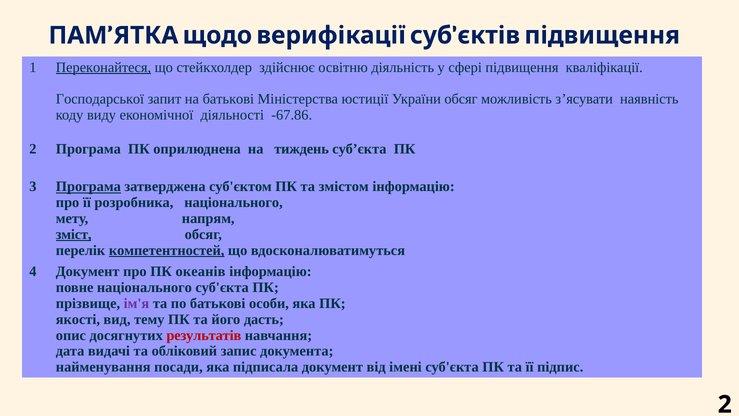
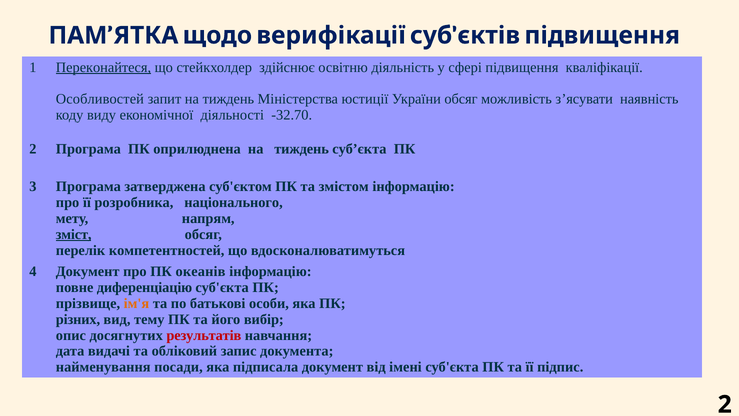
Господарської: Господарської -> Особливостей
запит на батькові: батькові -> тиждень
-67.86: -67.86 -> -32.70
Програма at (88, 187) underline: present -> none
компетентностей underline: present -> none
повне національного: національного -> диференціацію
ім'я colour: purple -> orange
якості: якості -> різних
дасть: дасть -> вибір
